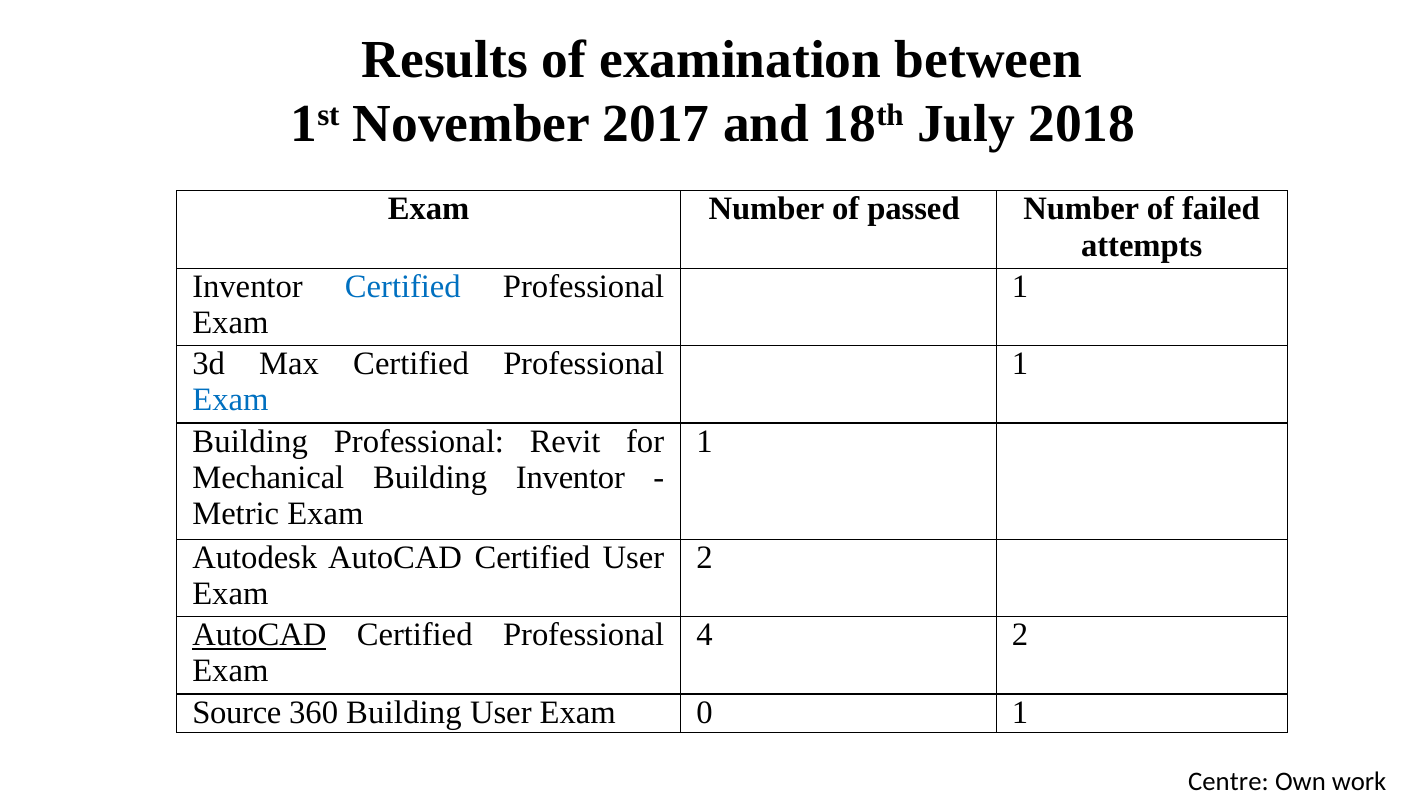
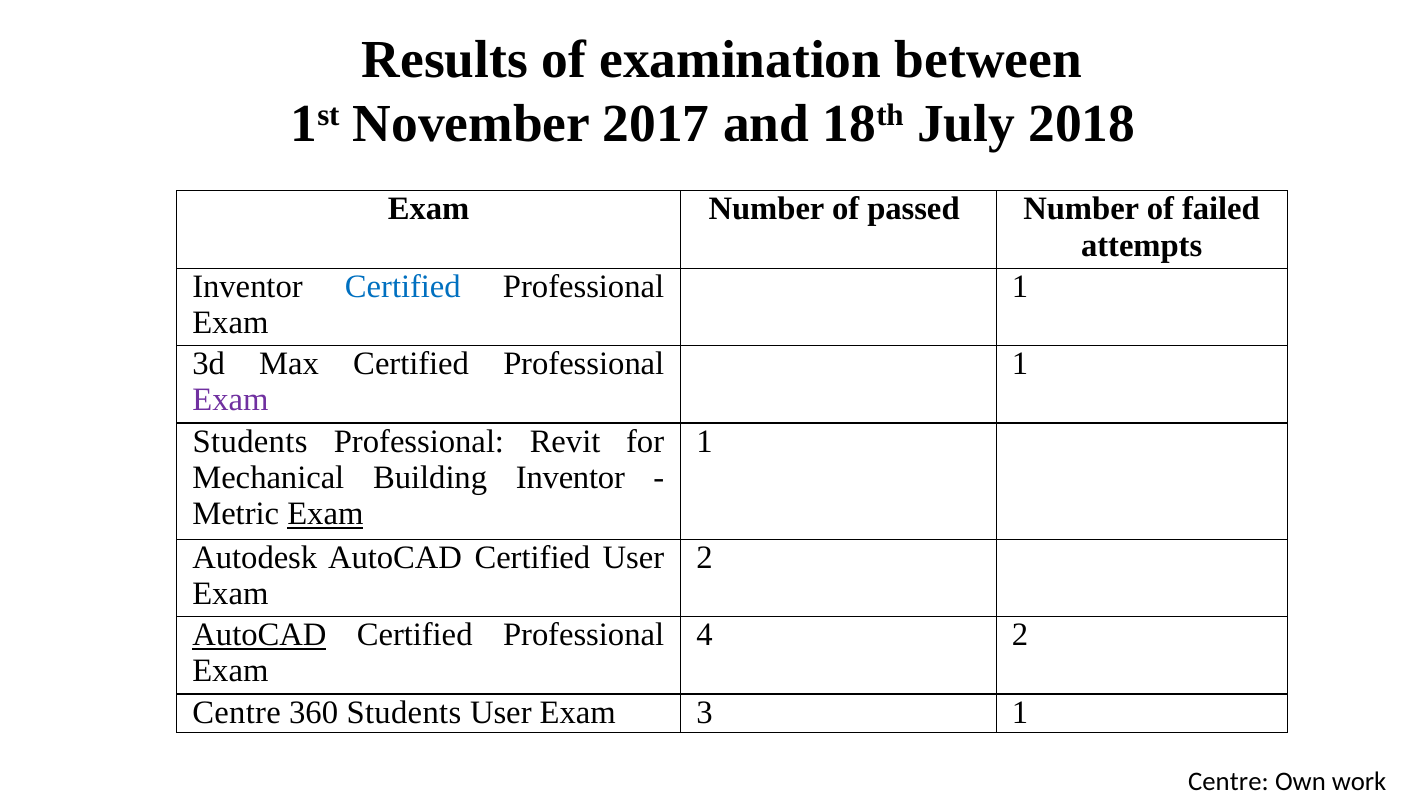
Exam at (230, 400) colour: blue -> purple
Building at (250, 441): Building -> Students
Exam at (325, 514) underline: none -> present
Source at (237, 712): Source -> Centre
360 Building: Building -> Students
0: 0 -> 3
